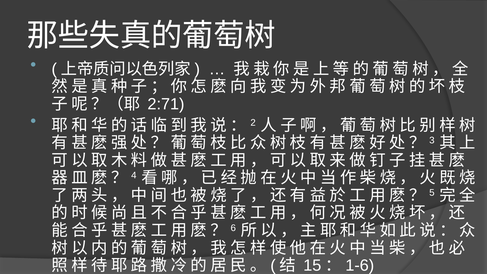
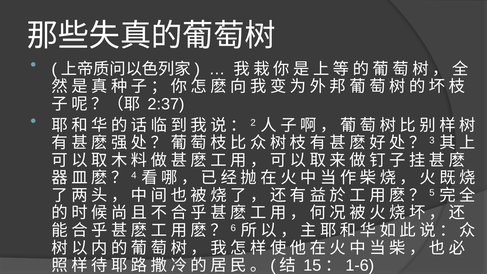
2:71: 2:71 -> 2:37
